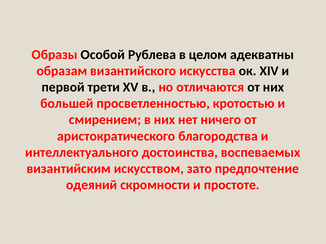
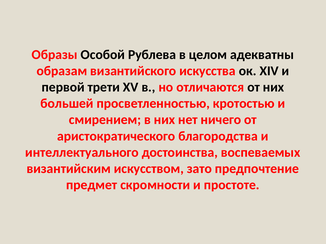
одеяний: одеяний -> предмет
